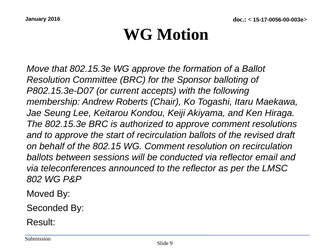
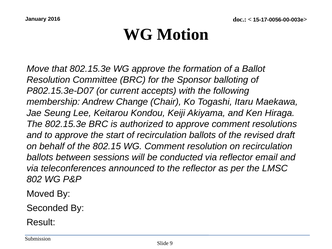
Roberts: Roberts -> Change
